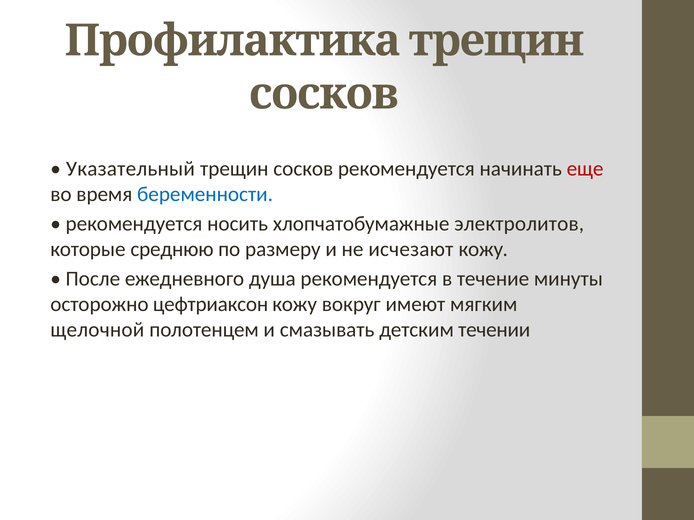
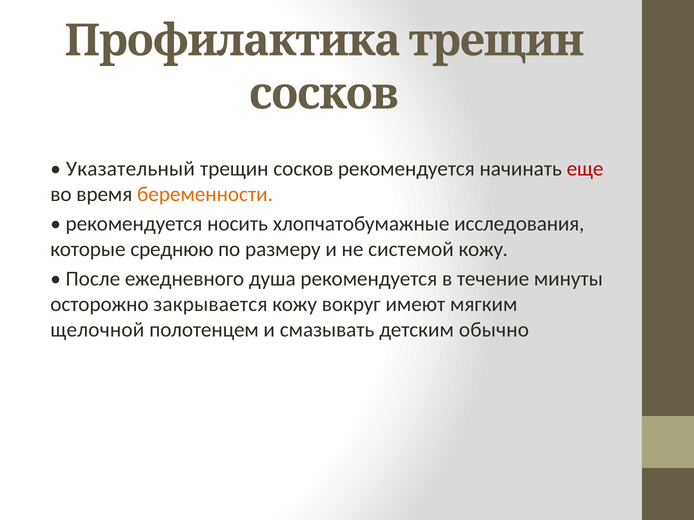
беременности colour: blue -> orange
электролитов: электролитов -> исследования
исчезают: исчезают -> системой
цефтриаксон: цефтриаксон -> закрывается
течении: течении -> обычно
